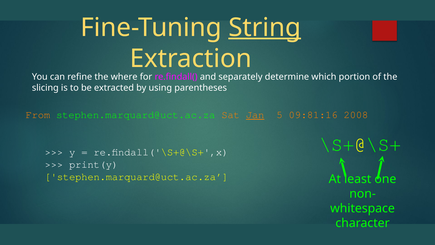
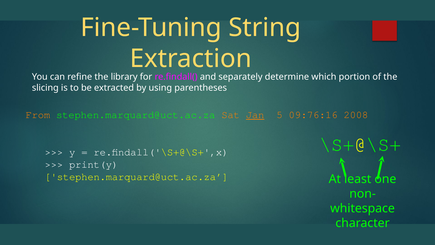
String underline: present -> none
where: where -> library
09:81:16: 09:81:16 -> 09:76:16
